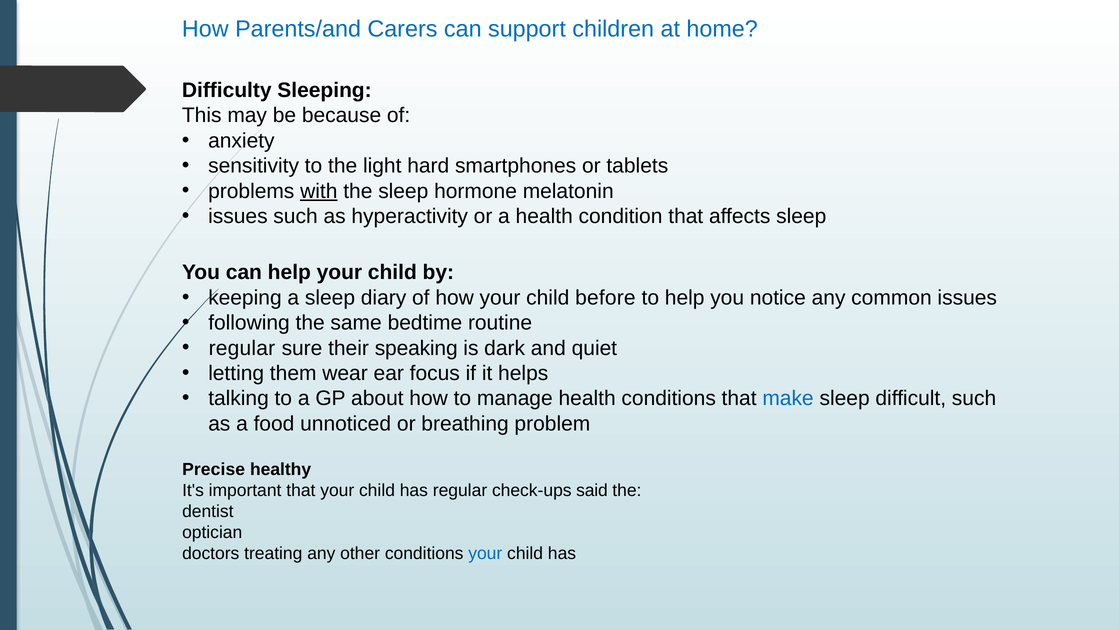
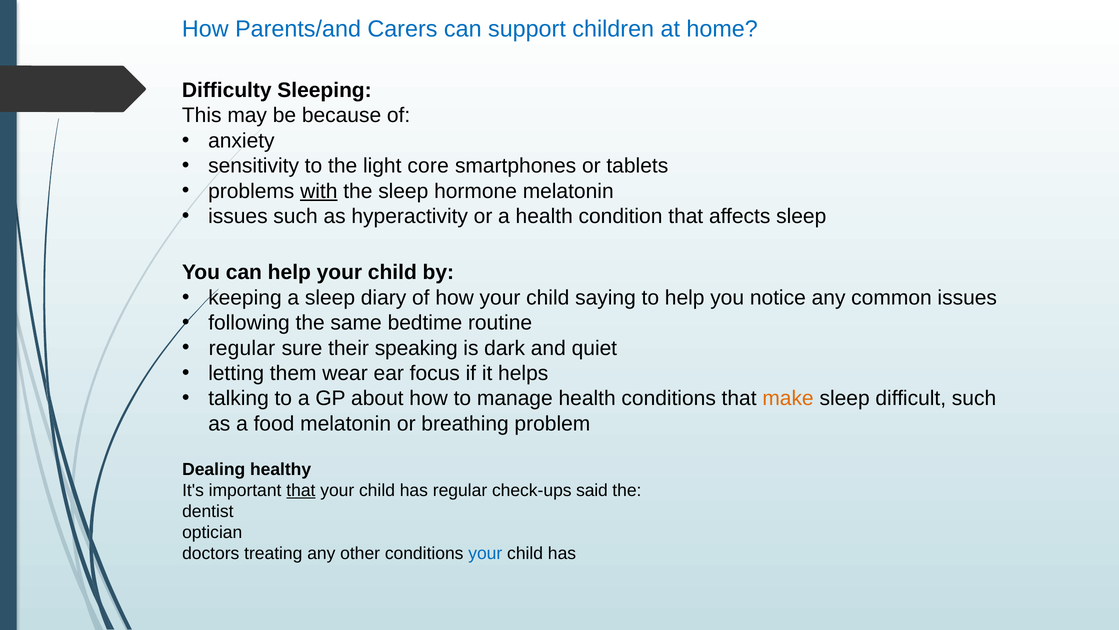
hard: hard -> core
before: before -> saying
make colour: blue -> orange
food unnoticed: unnoticed -> melatonin
Precise: Precise -> Dealing
that at (301, 490) underline: none -> present
